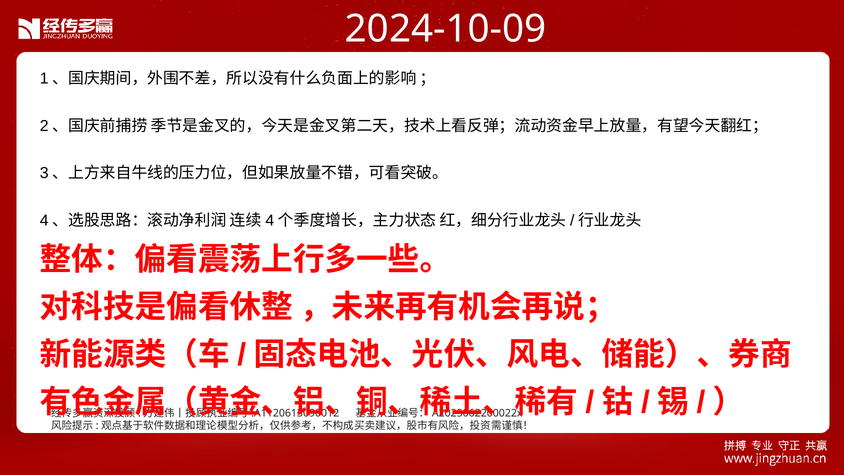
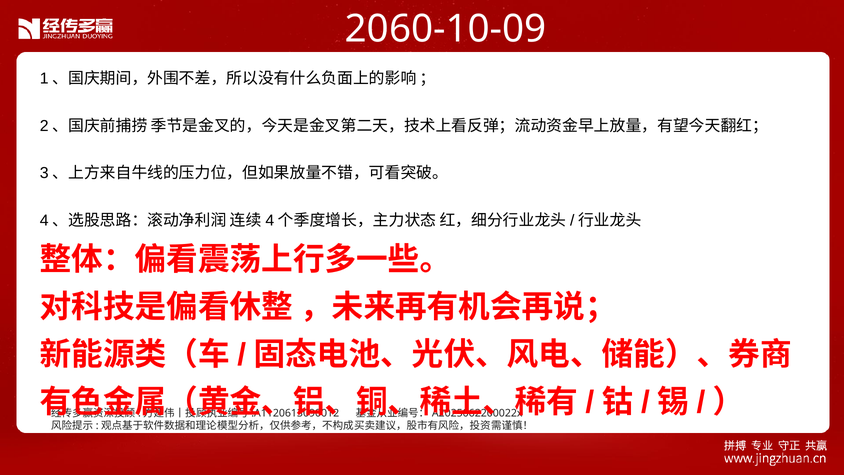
2024-10-09: 2024-10-09 -> 2060-10-09
